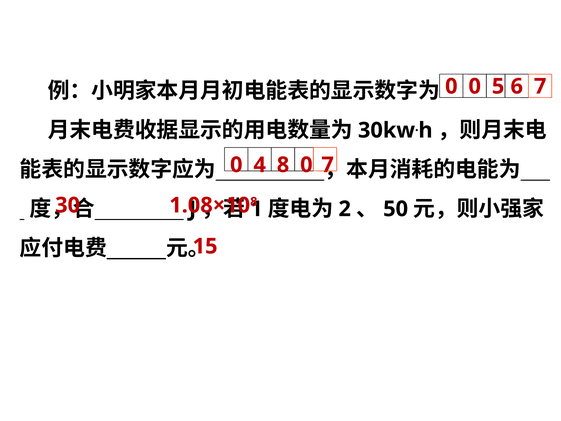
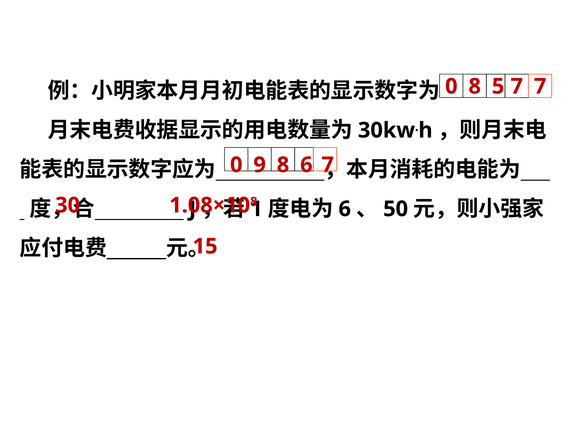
0 0: 0 -> 8
5 6: 6 -> 7
4: 4 -> 9
8 0: 0 -> 6
2 at (345, 209): 2 -> 6
